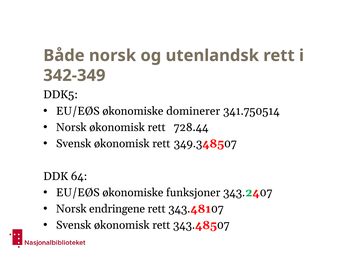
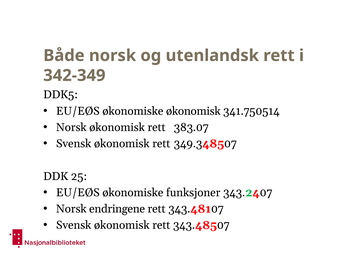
økonomiske dominerer: dominerer -> økonomisk
728.44: 728.44 -> 383.07
64: 64 -> 25
